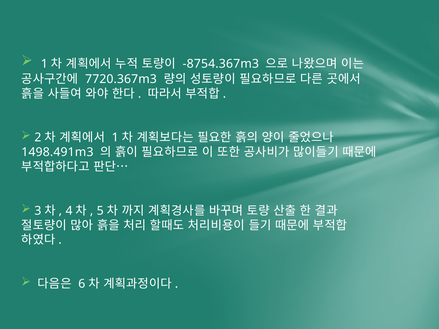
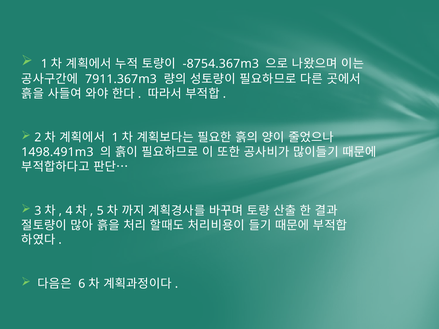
7720.367m3: 7720.367m3 -> 7911.367m3
